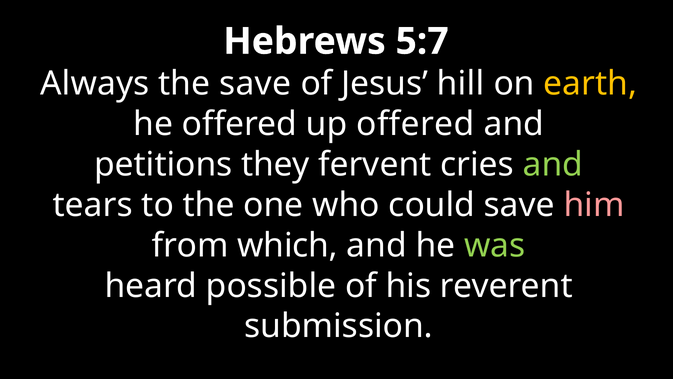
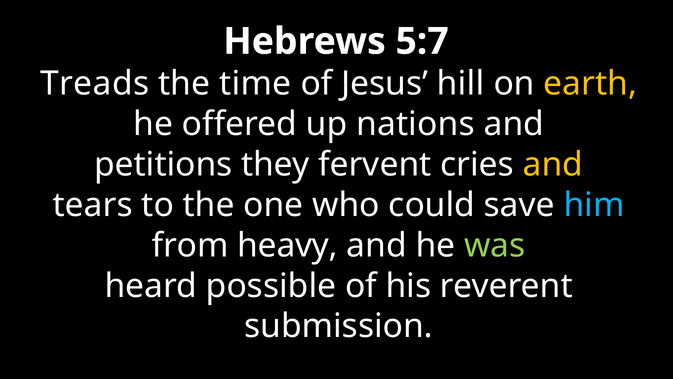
Always: Always -> Treads
the save: save -> time
up offered: offered -> nations
and at (553, 164) colour: light green -> yellow
him colour: pink -> light blue
which: which -> heavy
